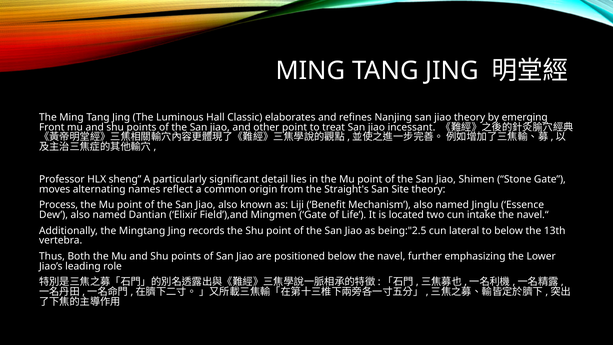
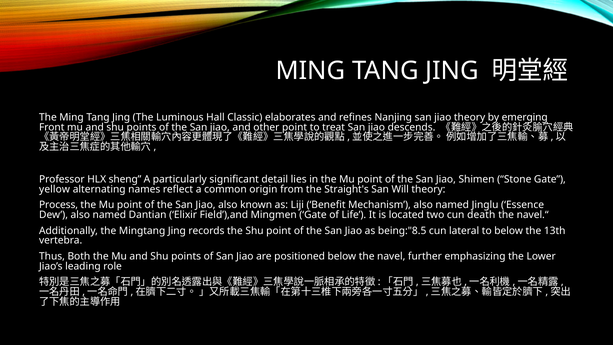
incessant: incessant -> descends
moves: moves -> yellow
Site: Site -> Will
intake: intake -> death
being:"2.5: being:"2.5 -> being:"8.5
